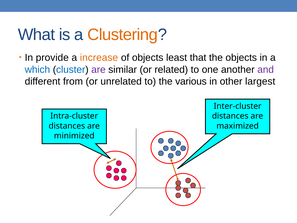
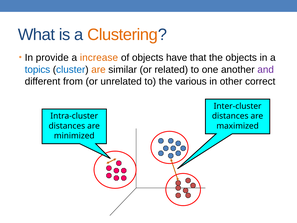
least: least -> have
which: which -> topics
are at (98, 69) colour: purple -> orange
largest: largest -> correct
